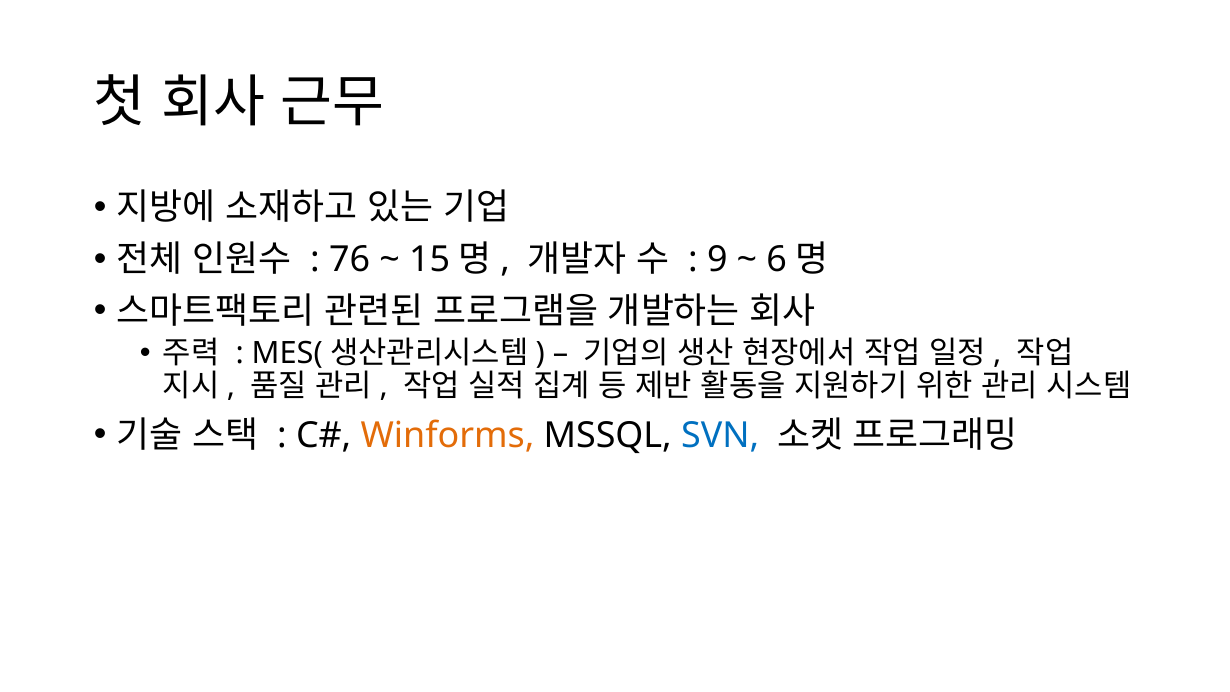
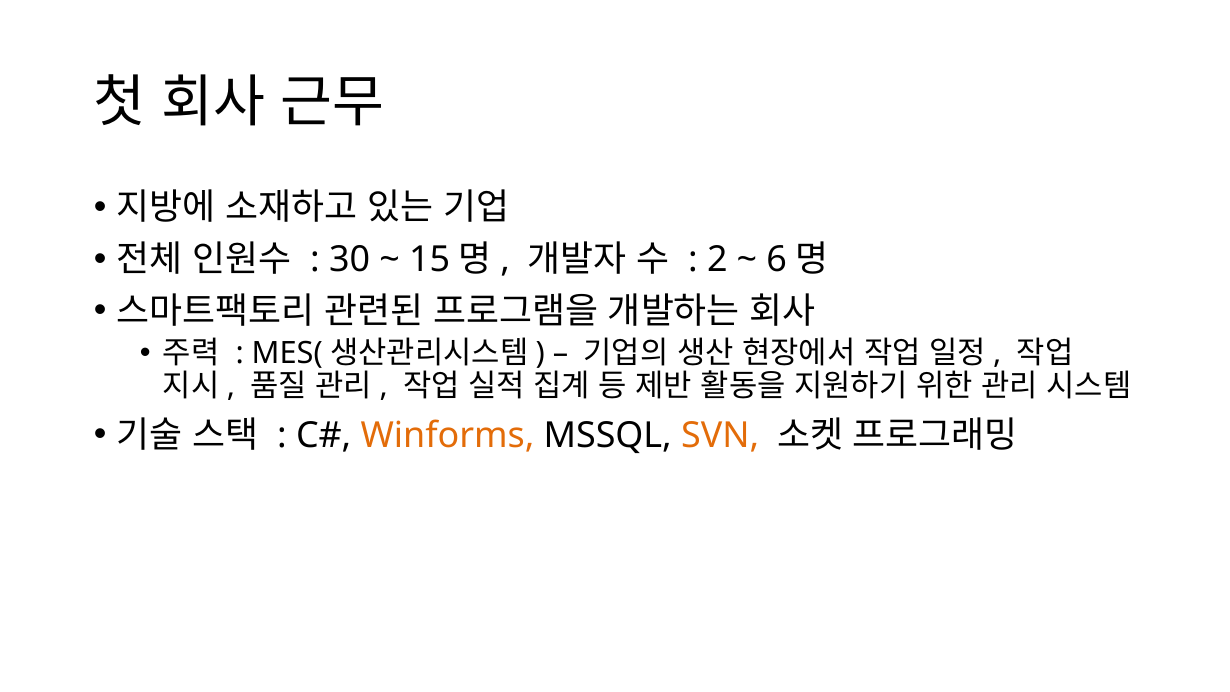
76: 76 -> 30
9: 9 -> 2
SVN colour: blue -> orange
